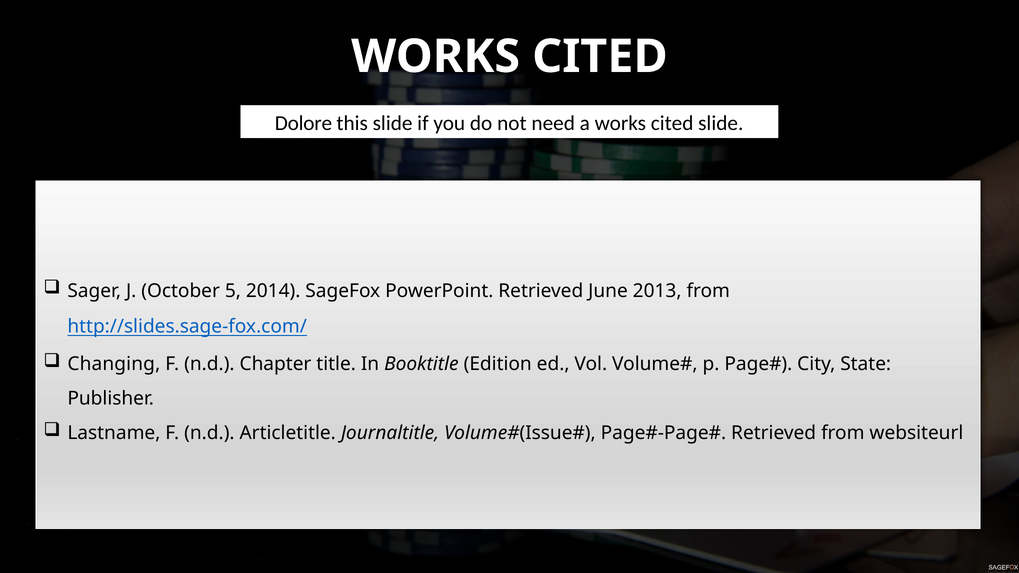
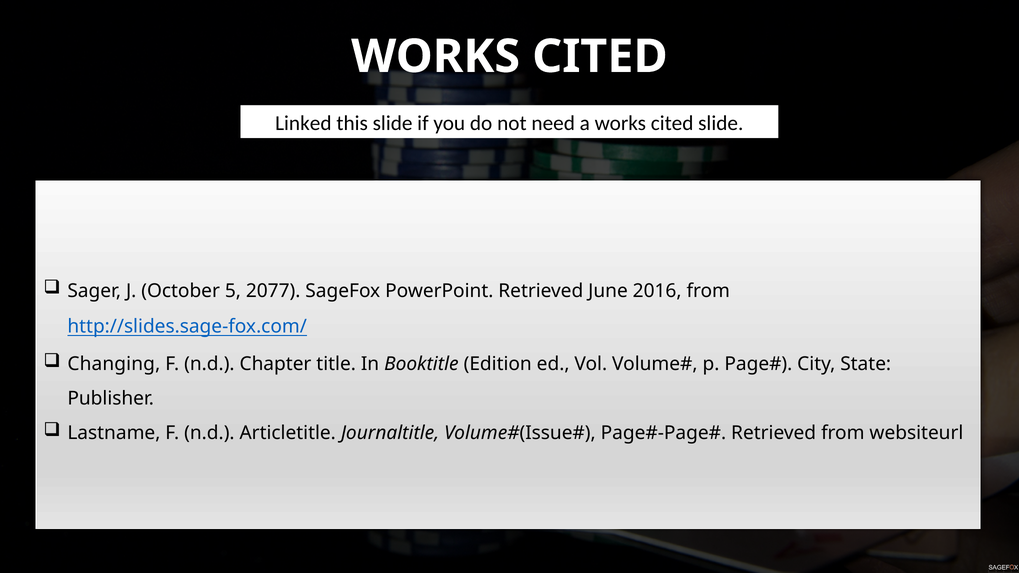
Dolore: Dolore -> Linked
2014: 2014 -> 2077
2013: 2013 -> 2016
